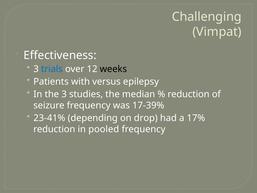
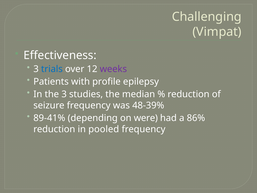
weeks colour: black -> purple
versus: versus -> profile
17-39%: 17-39% -> 48-39%
23-41%: 23-41% -> 89-41%
drop: drop -> were
17%: 17% -> 86%
